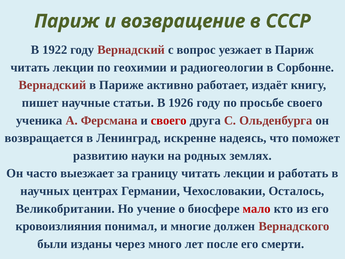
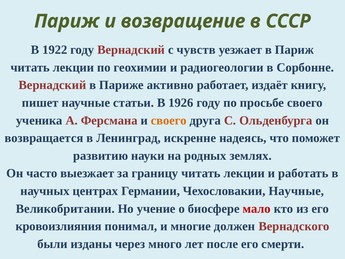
вопрос: вопрос -> чувств
своего at (169, 120) colour: red -> orange
Чехословакии Осталось: Осталось -> Научные
